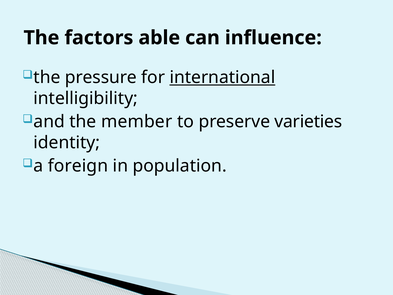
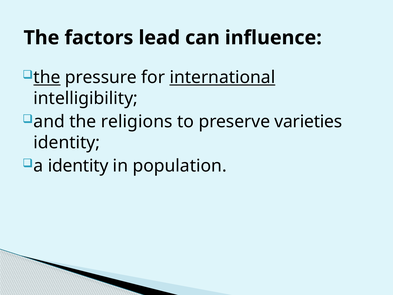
able: able -> lead
the at (47, 77) underline: none -> present
member: member -> religions
a foreign: foreign -> identity
